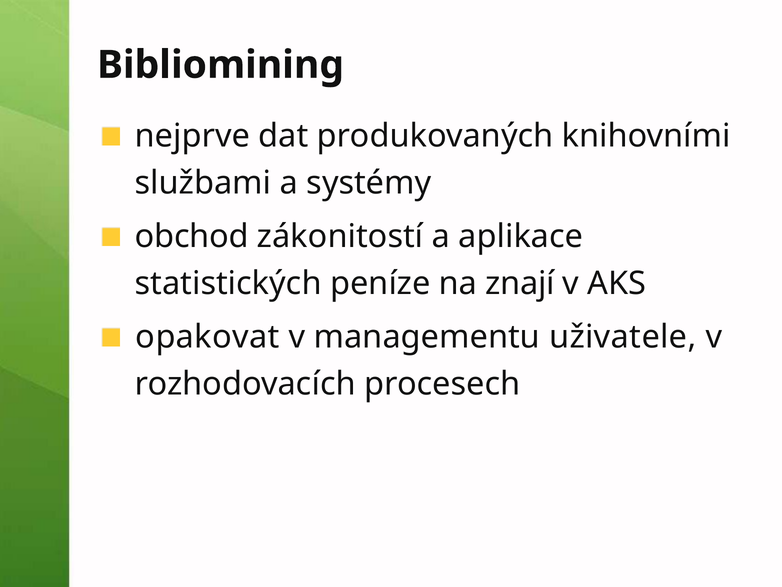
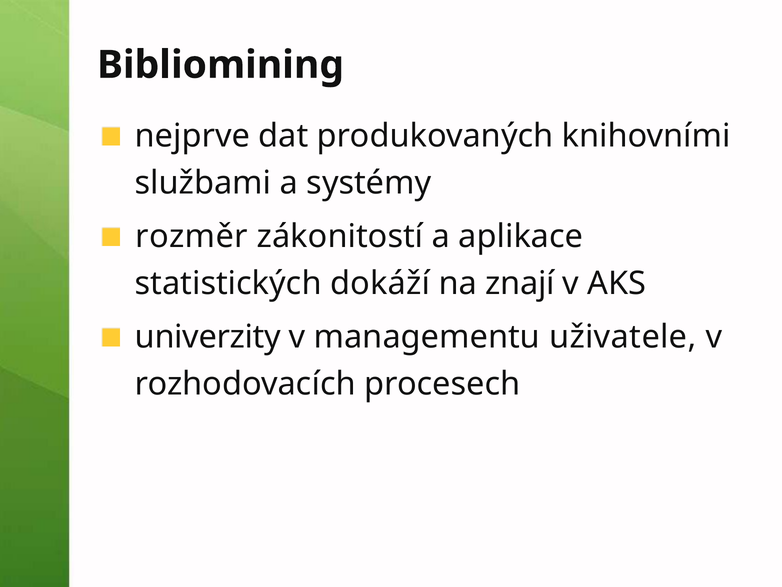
obchod: obchod -> rozměr
peníze: peníze -> dokáží
opakovat: opakovat -> univerzity
